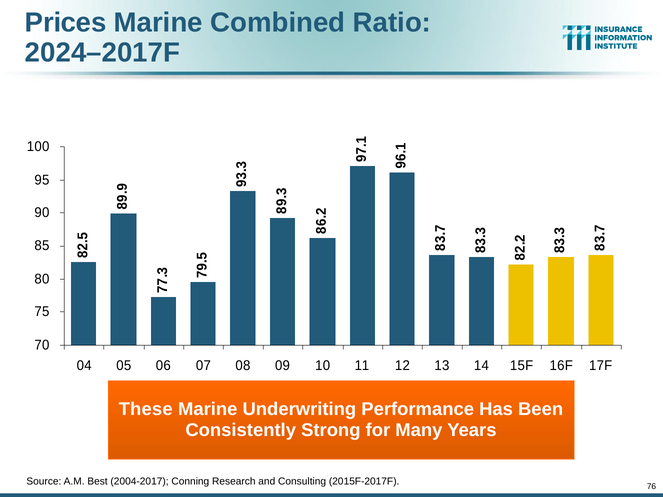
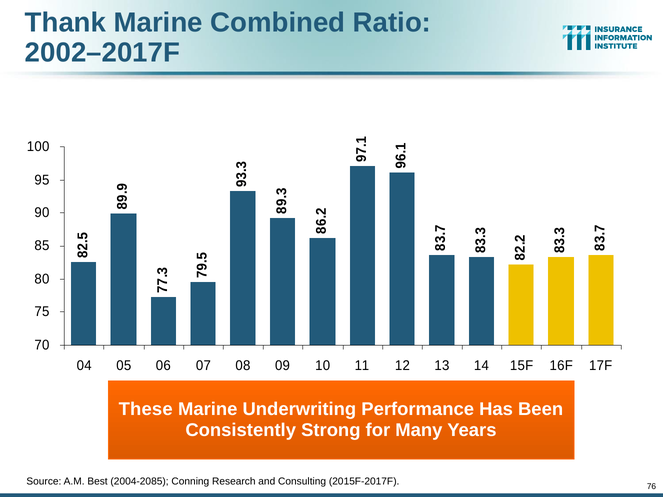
Prices: Prices -> Thank
2024–2017F: 2024–2017F -> 2002–2017F
2004-2017: 2004-2017 -> 2004-2085
